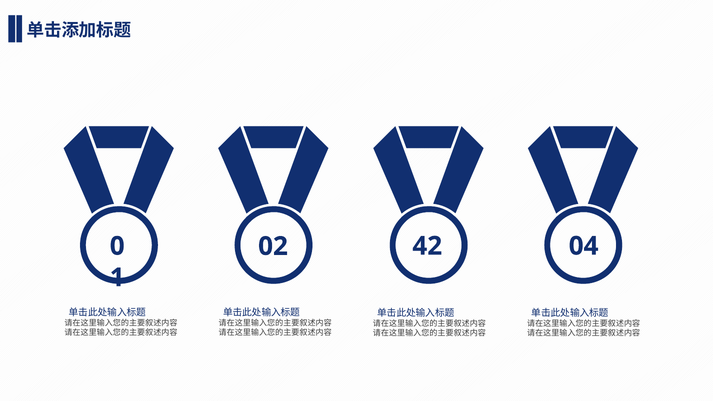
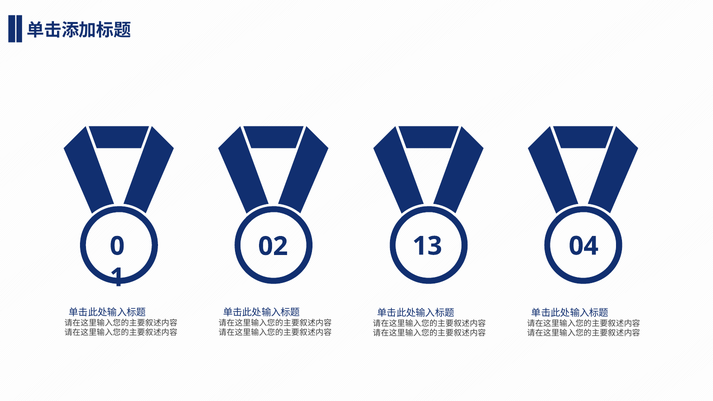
42: 42 -> 13
